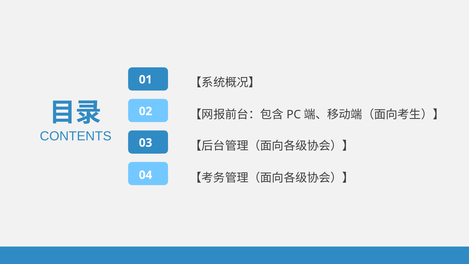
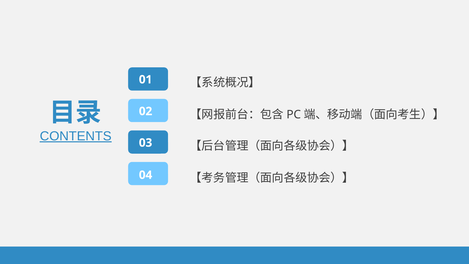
CONTENTS underline: none -> present
